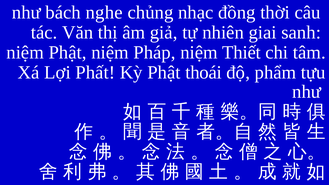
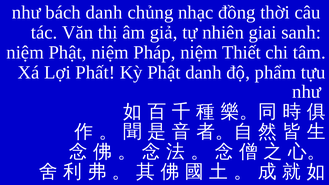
bách nghe: nghe -> danh
Phật thoái: thoái -> danh
